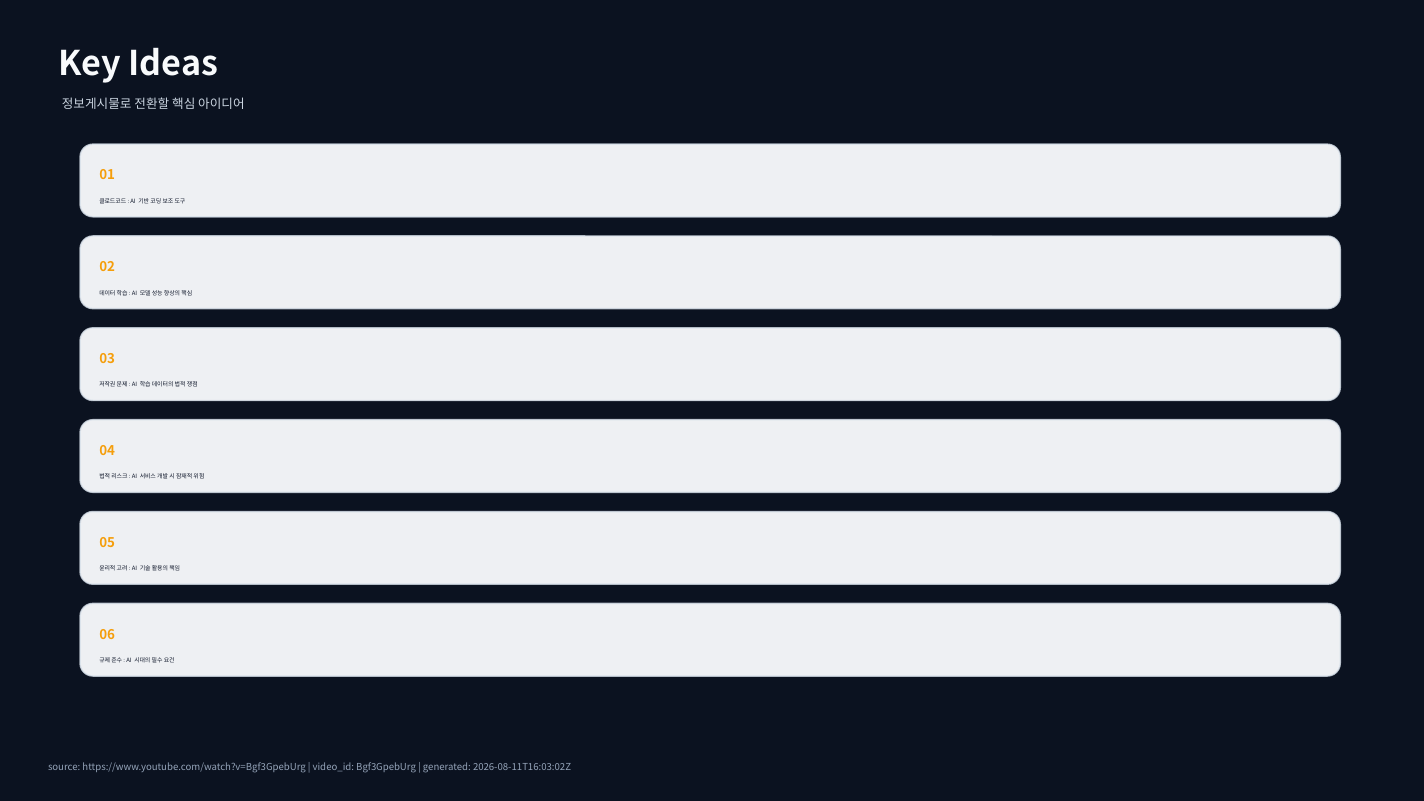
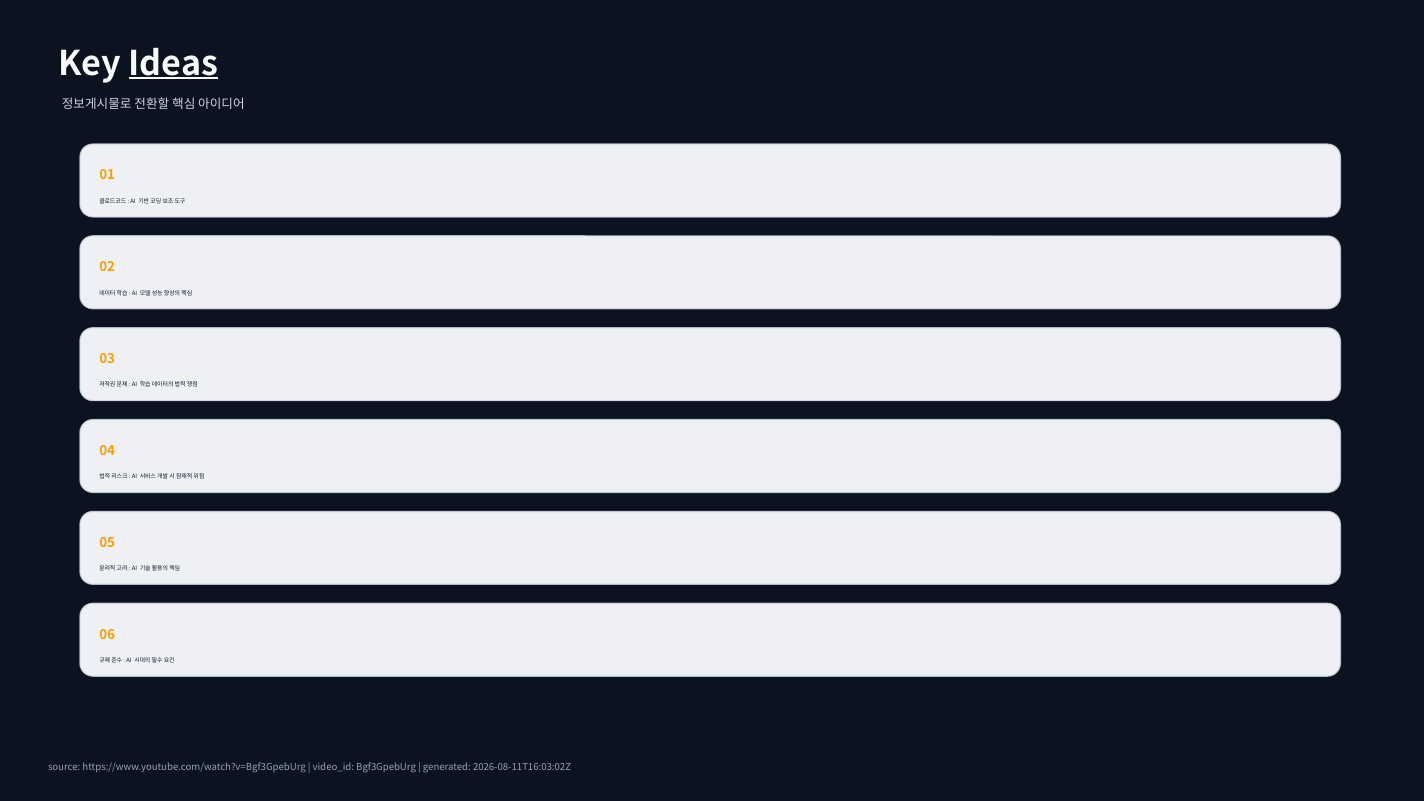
Ideas underline: none -> present
